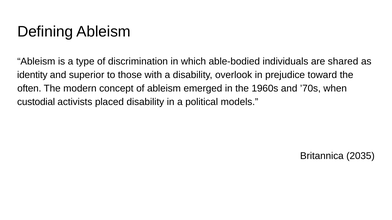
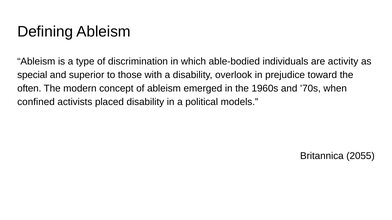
shared: shared -> activity
identity: identity -> special
custodial: custodial -> confined
2035: 2035 -> 2055
